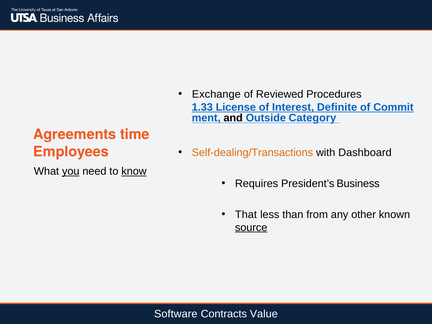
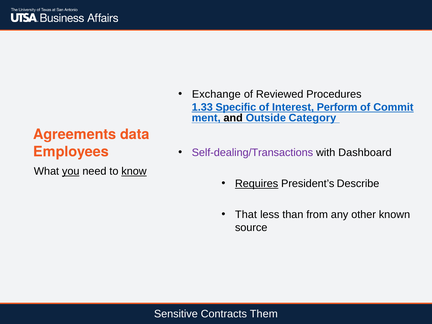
License: License -> Specific
Definite: Definite -> Perform
time: time -> data
Self-dealing/Transactions colour: orange -> purple
Requires underline: none -> present
Business: Business -> Describe
source underline: present -> none
Software: Software -> Sensitive
Value: Value -> Them
